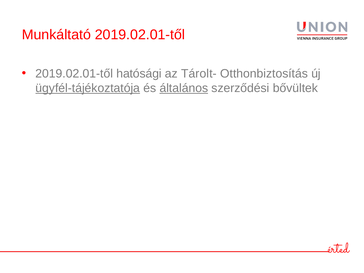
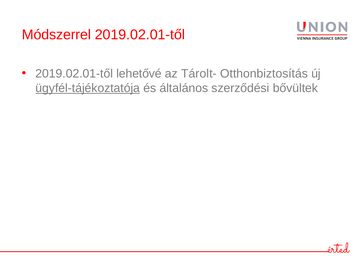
Munkáltató: Munkáltató -> Módszerrel
hatósági: hatósági -> lehetővé
általános underline: present -> none
